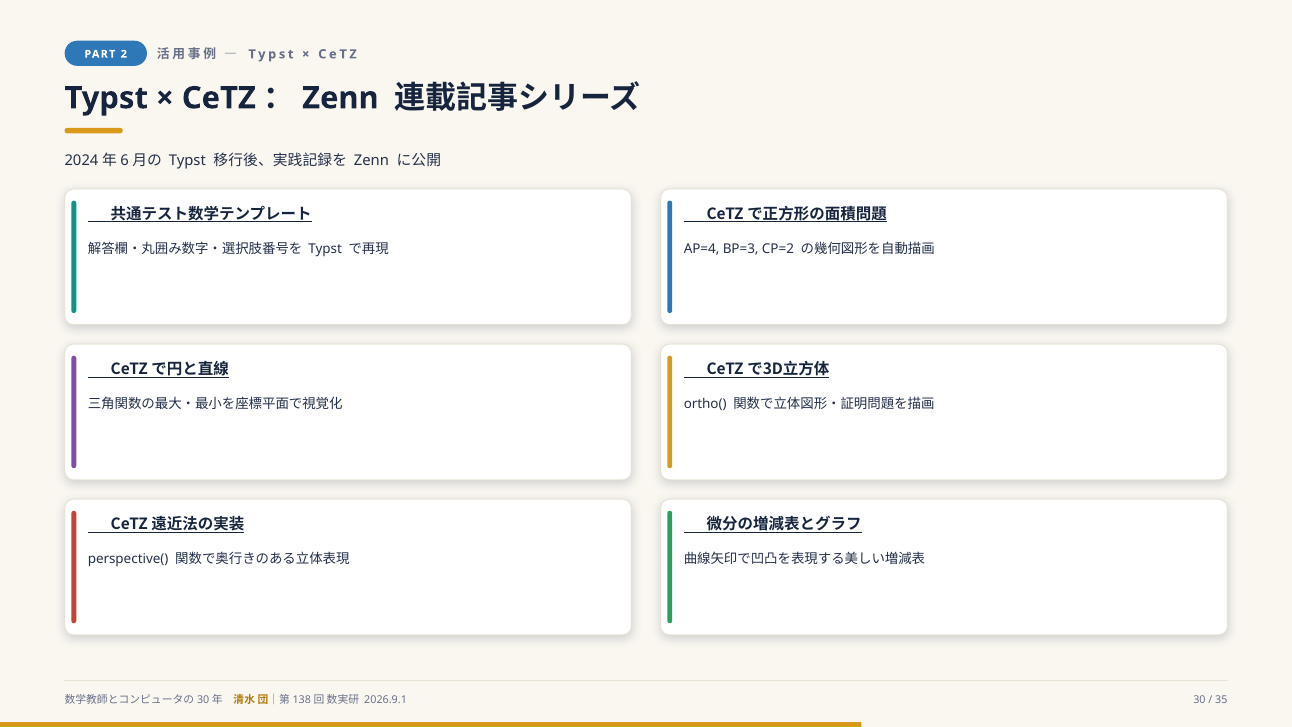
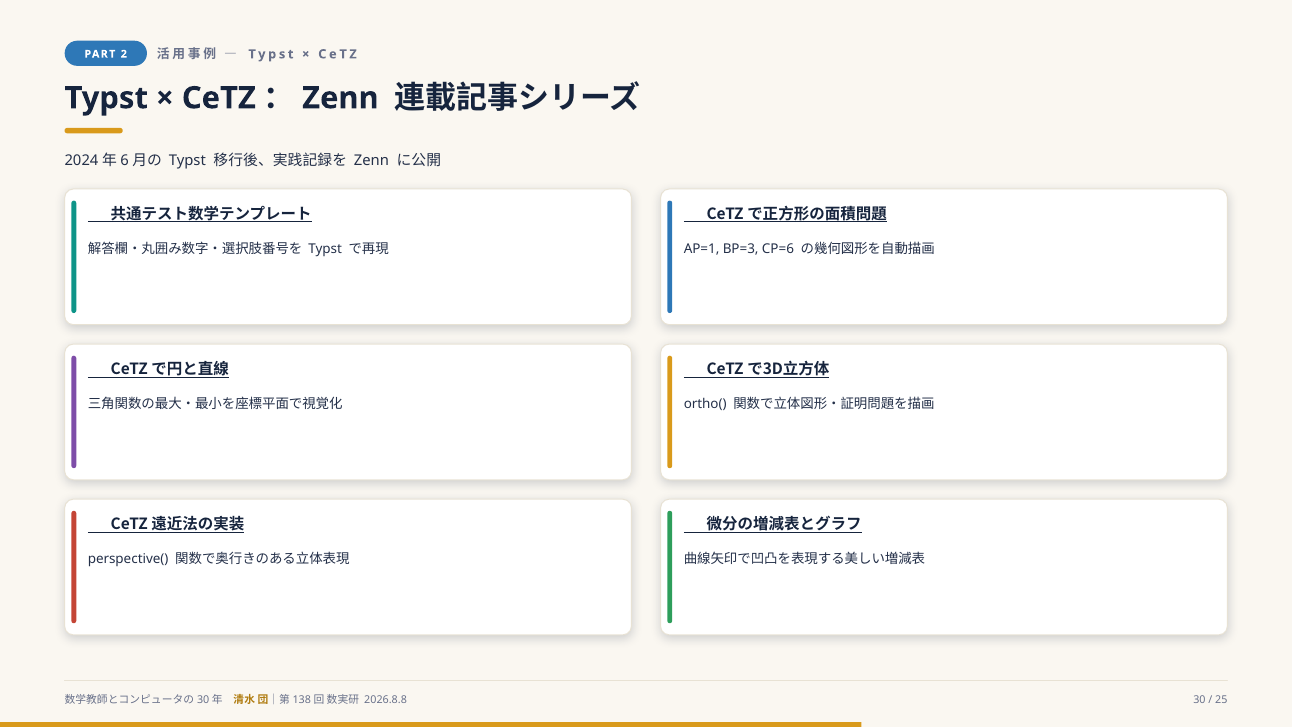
AP=4: AP=4 -> AP=1
CP=2: CP=2 -> CP=6
2026.9.1: 2026.9.1 -> 2026.8.8
35: 35 -> 25
